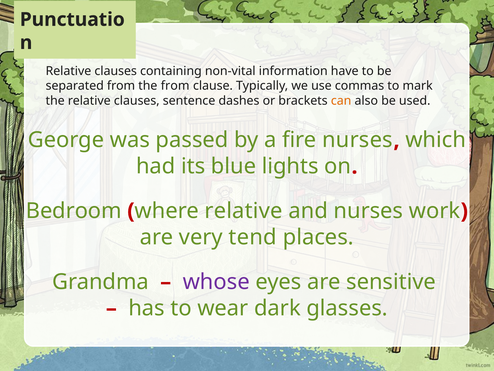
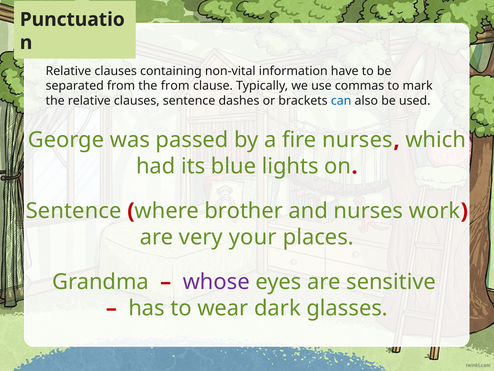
can colour: orange -> blue
Bedroom at (74, 211): Bedroom -> Sentence
where relative: relative -> brother
tend: tend -> your
